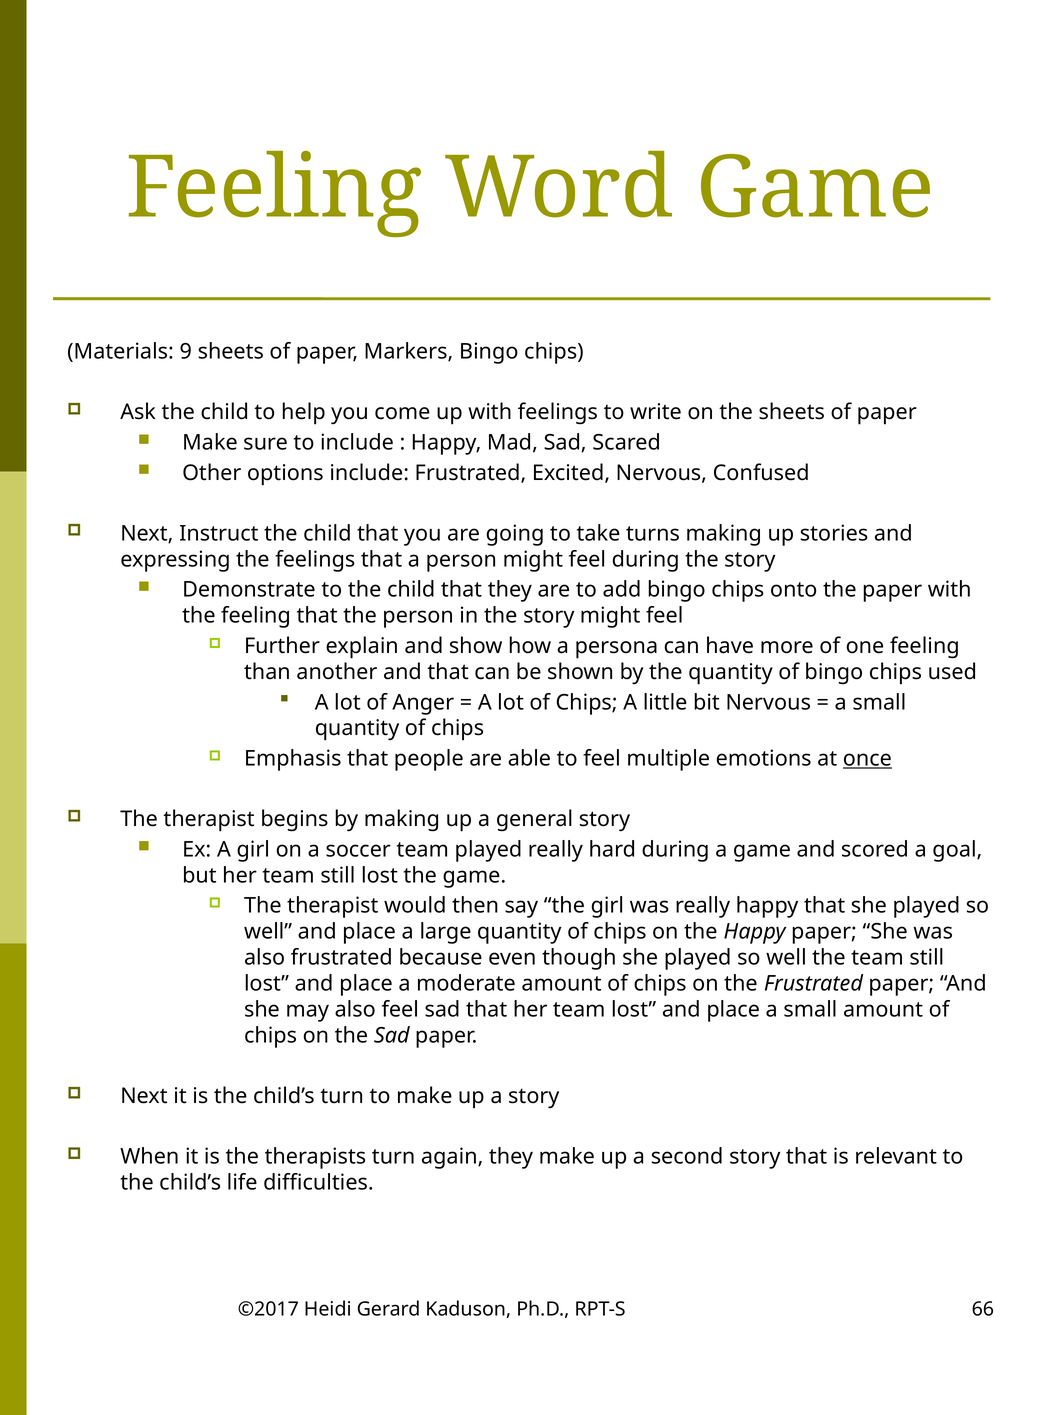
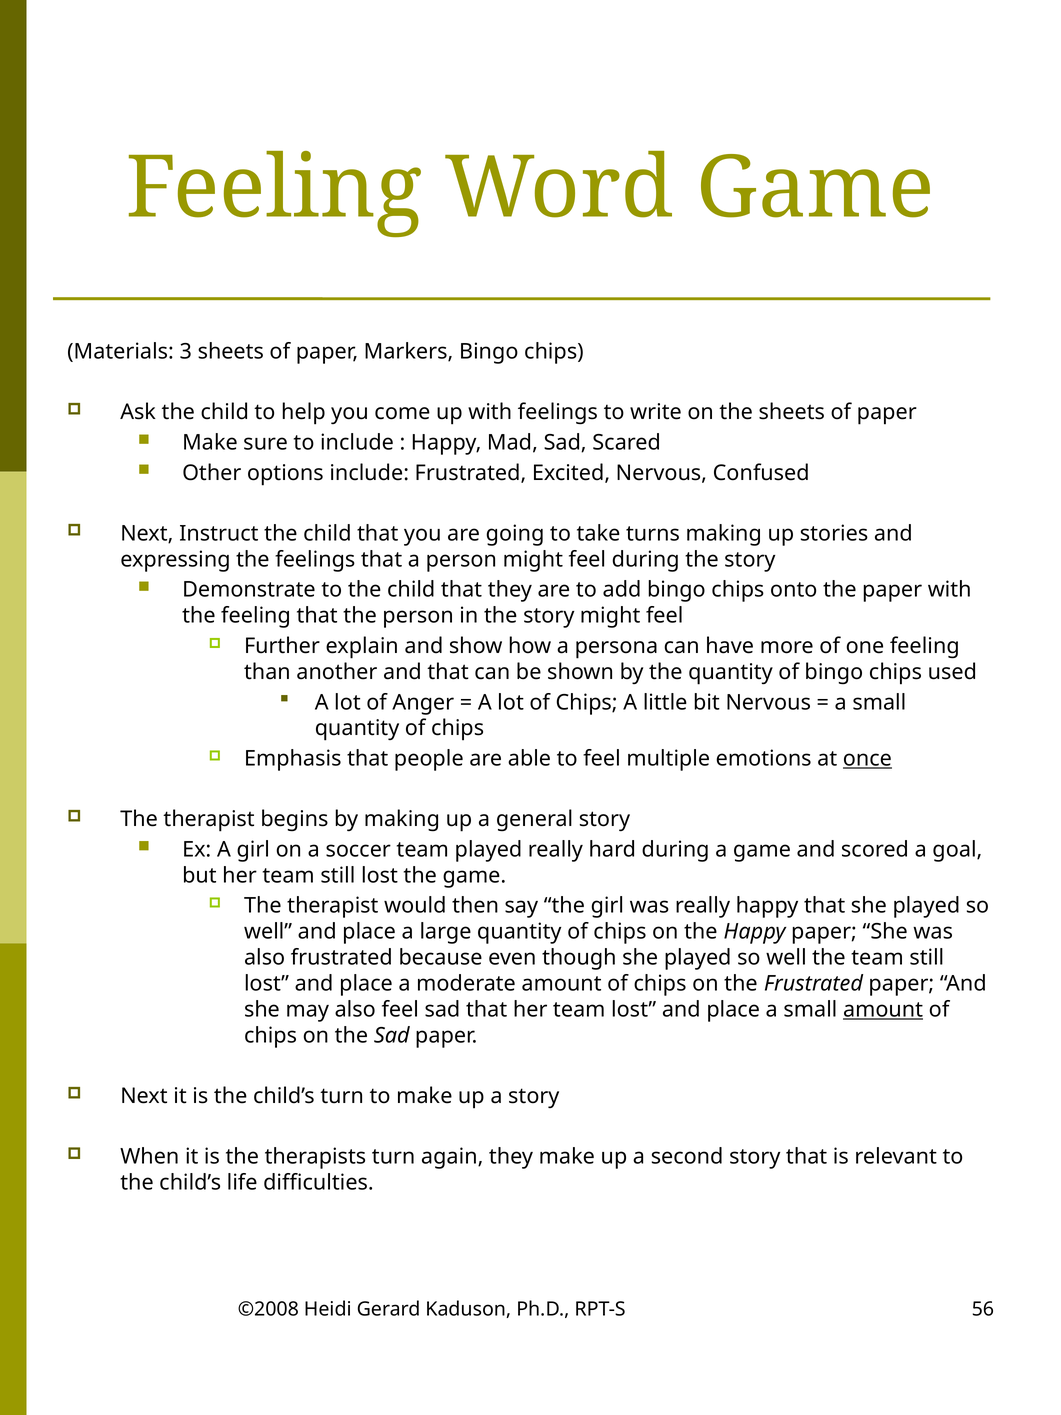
9: 9 -> 3
amount at (883, 1009) underline: none -> present
©2017: ©2017 -> ©2008
66: 66 -> 56
